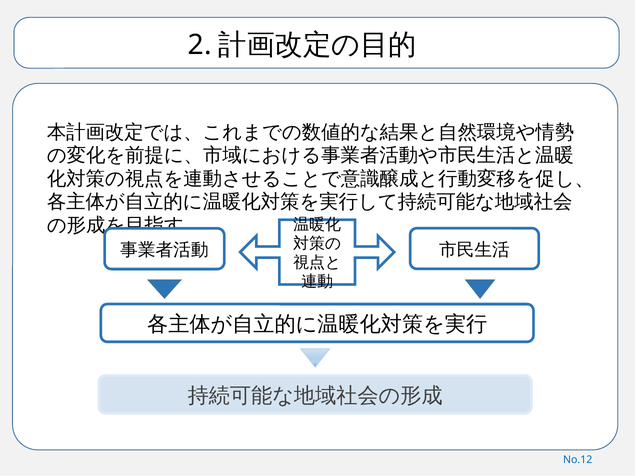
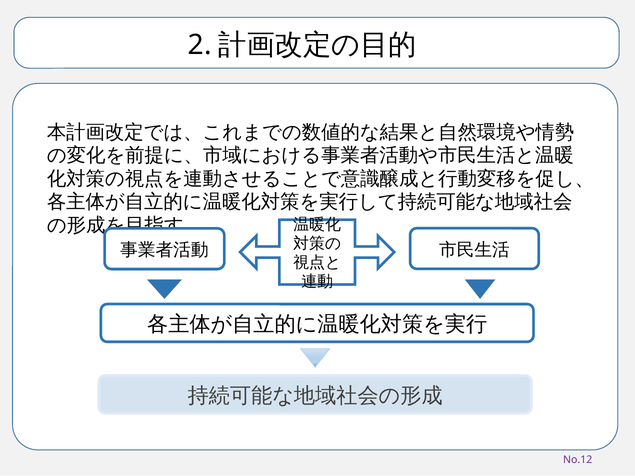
No.12 colour: blue -> purple
